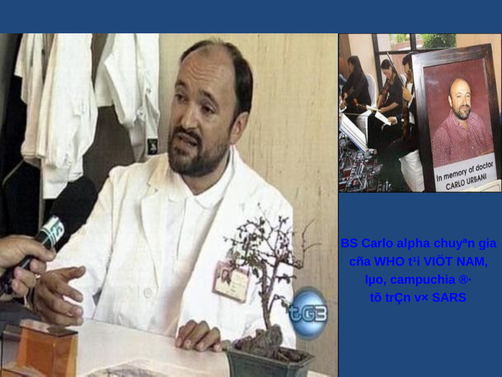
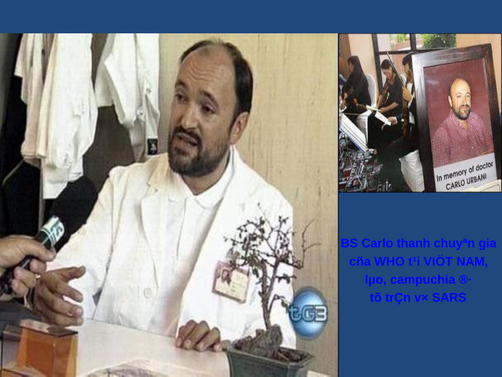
alpha: alpha -> thanh
